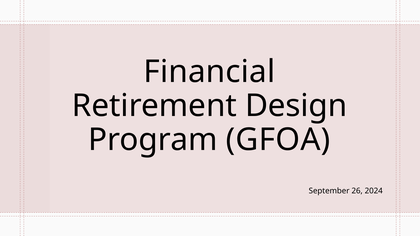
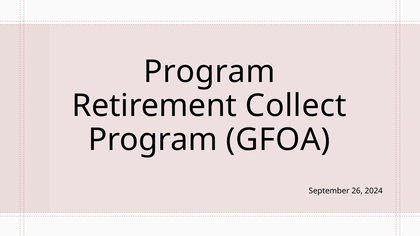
Financial at (209, 72): Financial -> Program
Design: Design -> Collect
